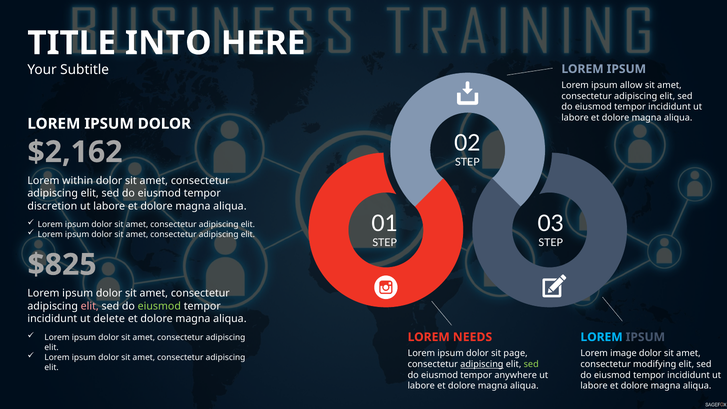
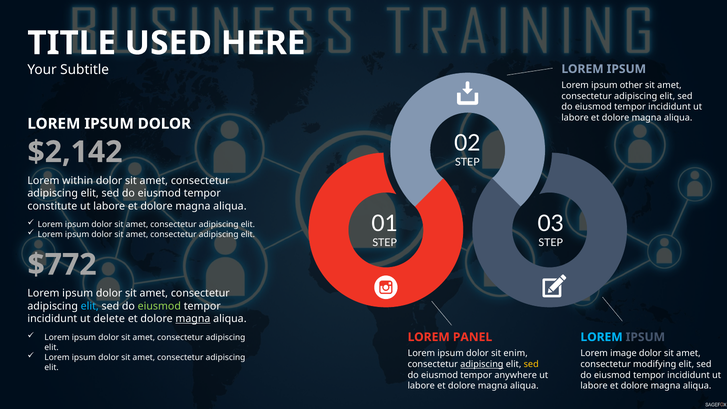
INTO: INTO -> USED
allow: allow -> other
$2,162: $2,162 -> $2,142
discretion: discretion -> constitute
$825: $825 -> $772
elit at (90, 306) colour: pink -> light blue
magna at (193, 319) underline: none -> present
NEEDS: NEEDS -> PANEL
page: page -> enim
sed at (531, 364) colour: light green -> yellow
